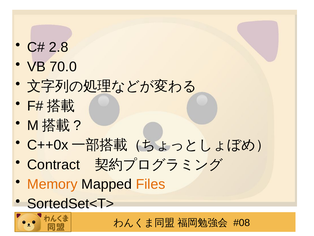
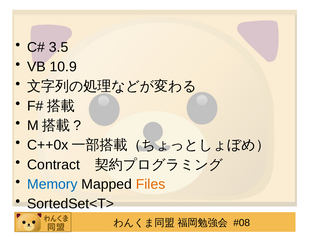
2.8: 2.8 -> 3.5
70.0: 70.0 -> 10.9
Memory colour: orange -> blue
